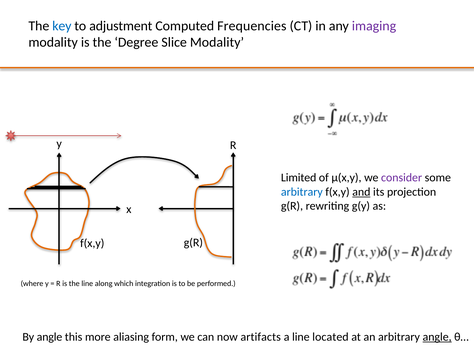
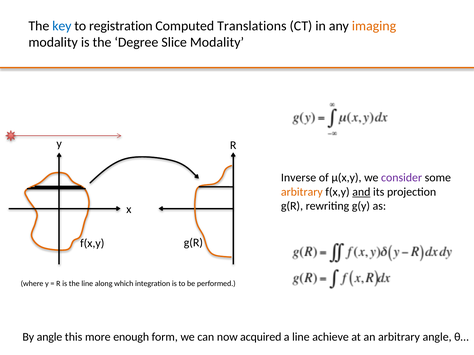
adjustment: adjustment -> registration
Frequencies: Frequencies -> Translations
imaging colour: purple -> orange
Limited: Limited -> Inverse
arbitrary at (302, 192) colour: blue -> orange
aliasing: aliasing -> enough
artifacts: artifacts -> acquired
located: located -> achieve
angle at (437, 337) underline: present -> none
